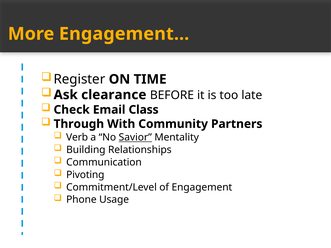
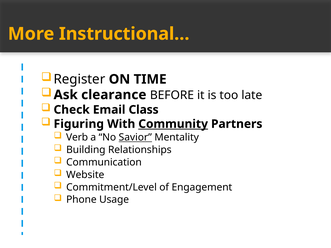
Engagement…: Engagement… -> Instructional…
Through: Through -> Figuring
Community underline: none -> present
Pivoting: Pivoting -> Website
